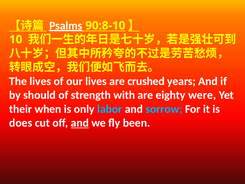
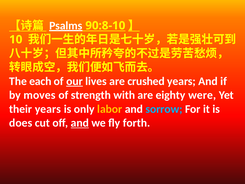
The lives: lives -> each
our underline: none -> present
should: should -> moves
their when: when -> years
labor colour: light blue -> yellow
been: been -> forth
